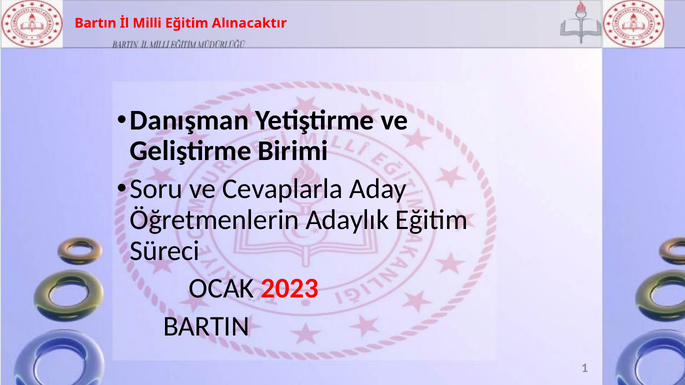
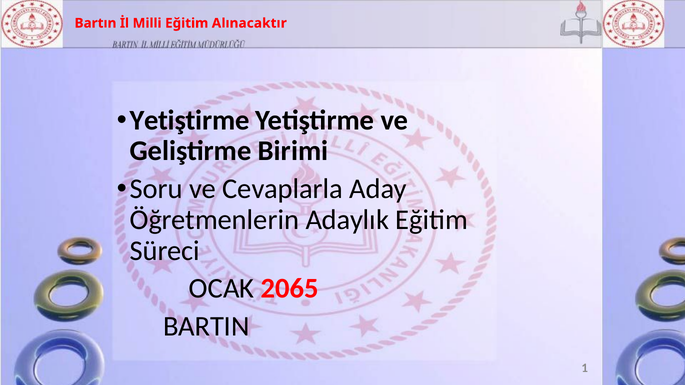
Danışman at (189, 120): Danışman -> Yetiştirme
2023: 2023 -> 2065
